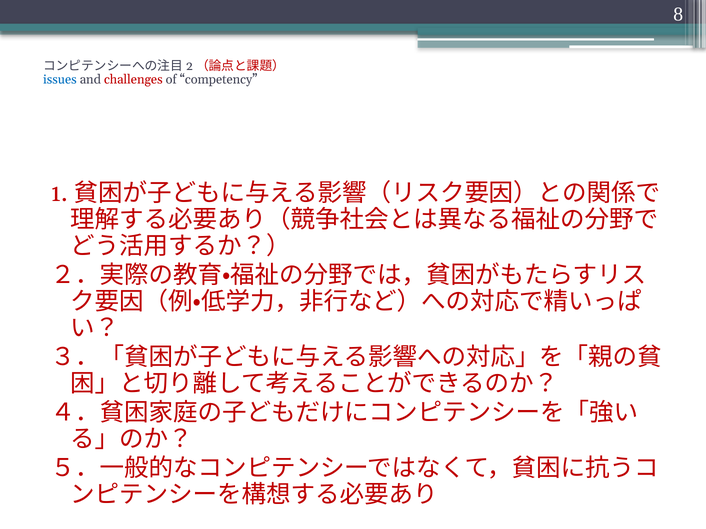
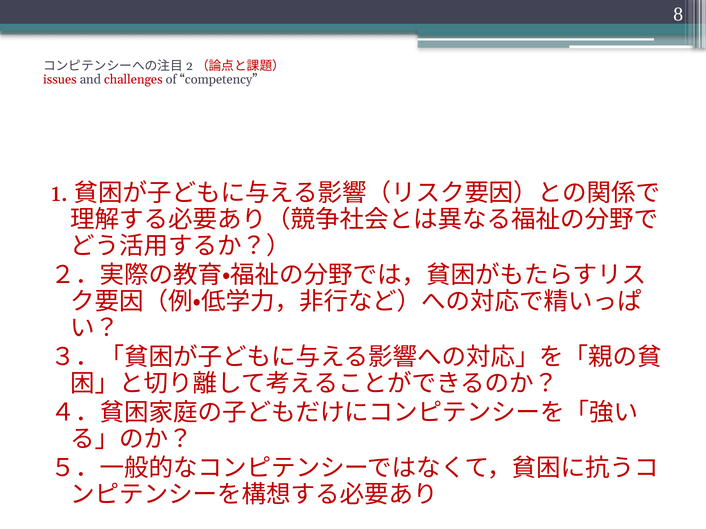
issues colour: blue -> red
